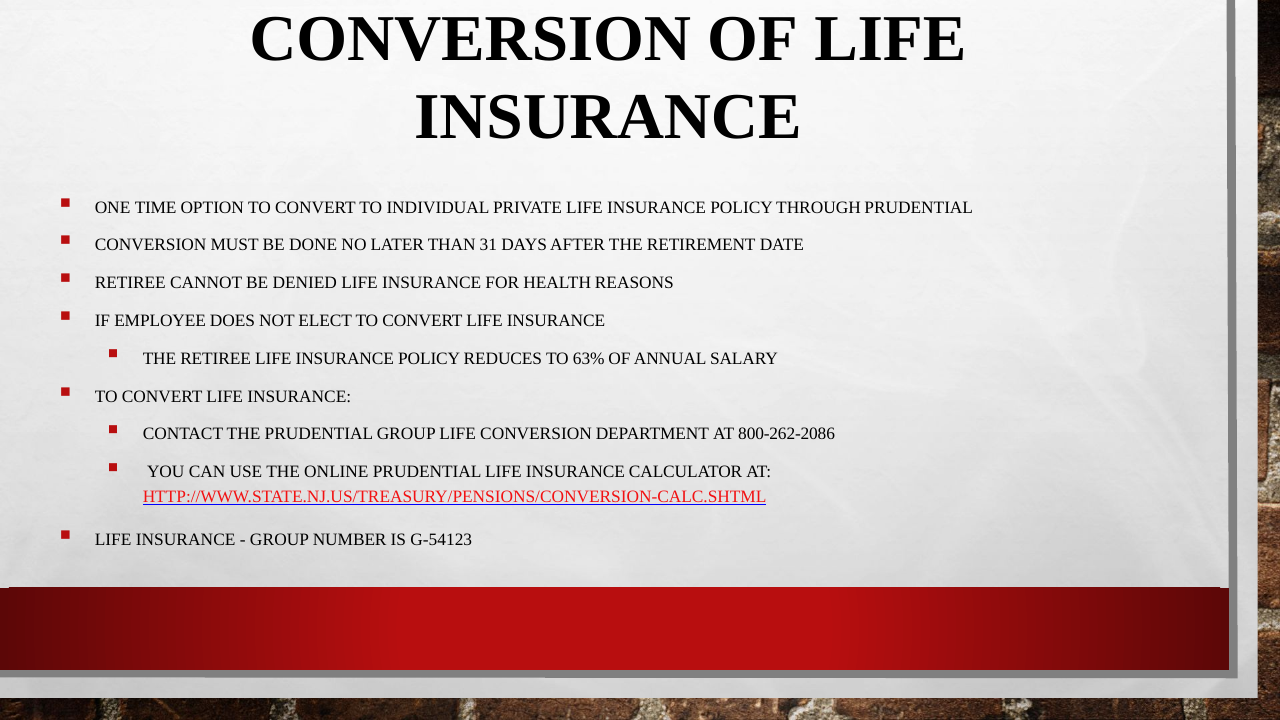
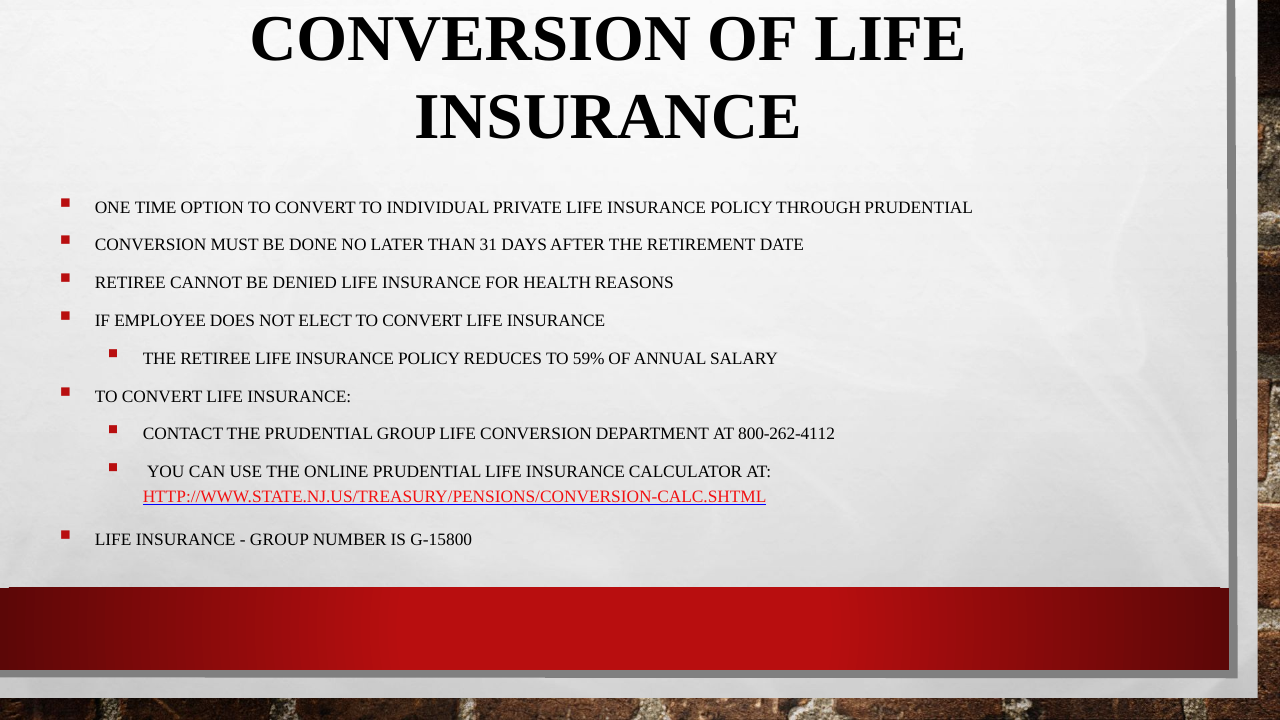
63%: 63% -> 59%
800-262-2086: 800-262-2086 -> 800-262-4112
G-54123: G-54123 -> G-15800
